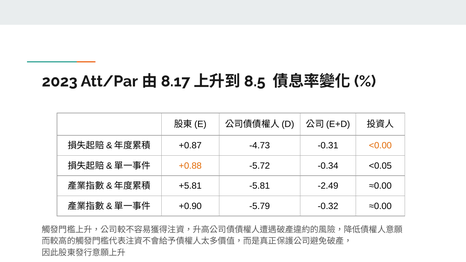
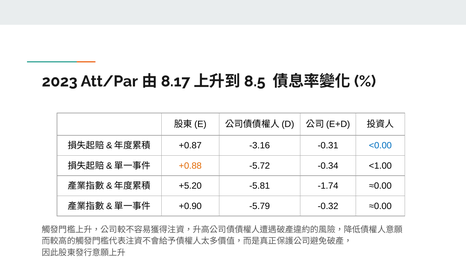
-4.73: -4.73 -> -3.16
<0.00 colour: orange -> blue
<0.05: <0.05 -> <1.00
+5.81: +5.81 -> +5.20
-2.49: -2.49 -> -1.74
